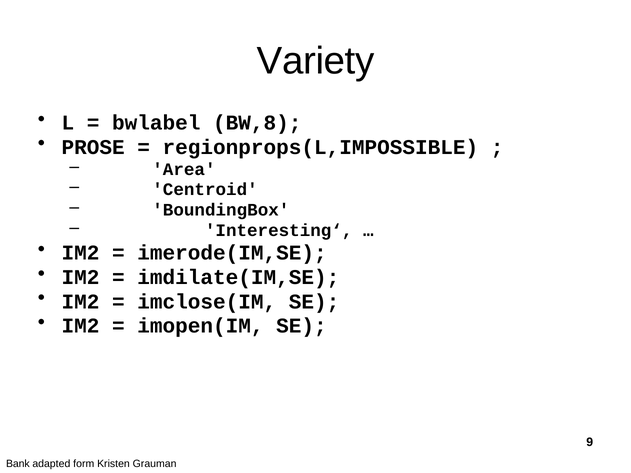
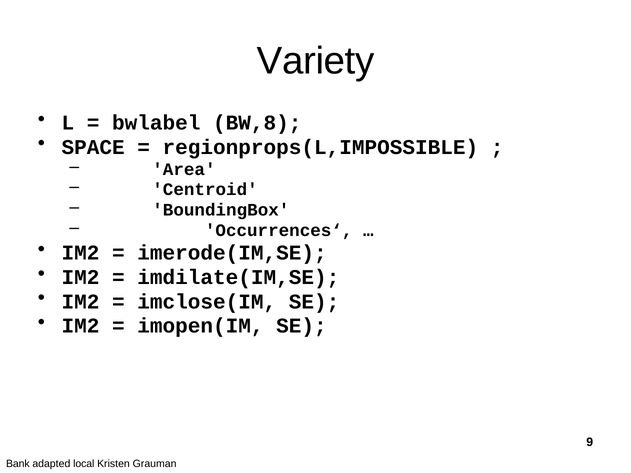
PROSE: PROSE -> SPACE
Interesting‘: Interesting‘ -> Occurrences‘
form: form -> local
